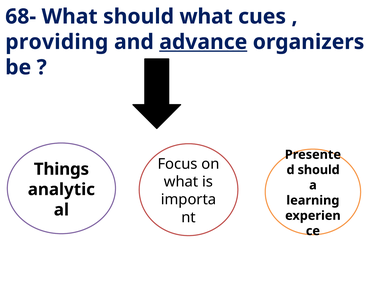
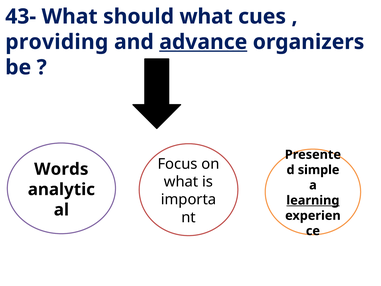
68-: 68- -> 43-
Things: Things -> Words
should at (319, 170): should -> simple
learning underline: none -> present
